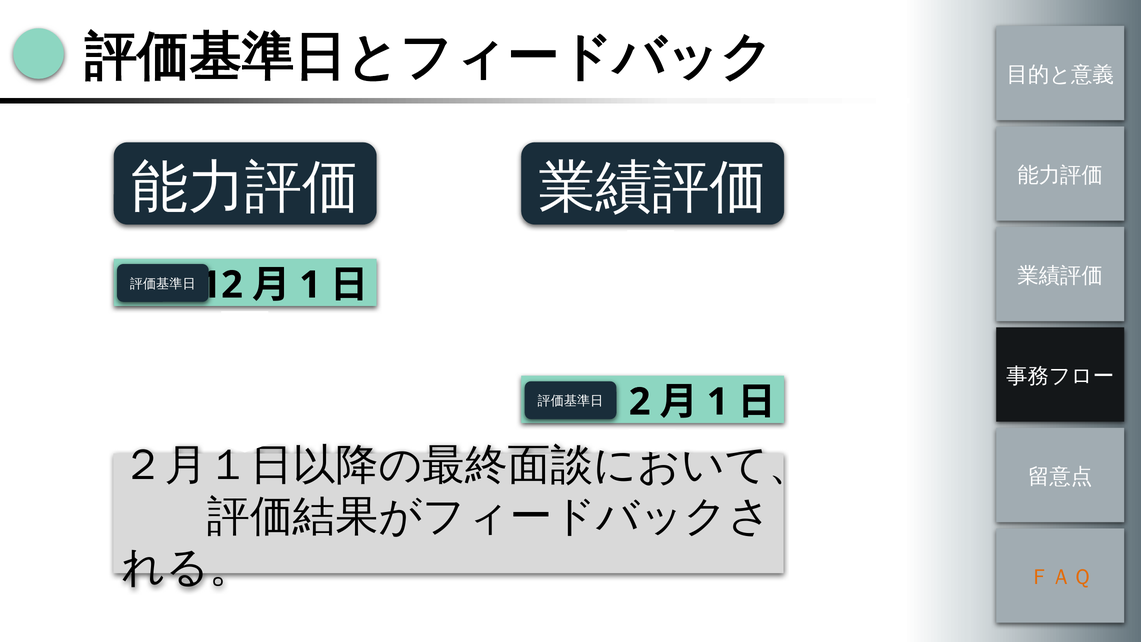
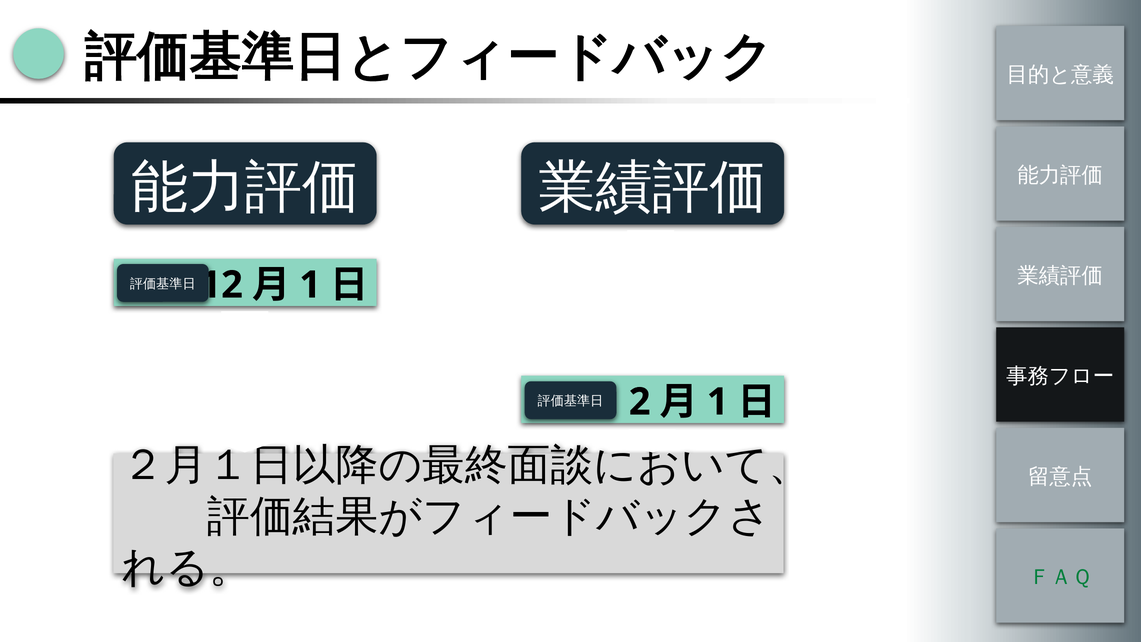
ＦＡＱ colour: orange -> green
